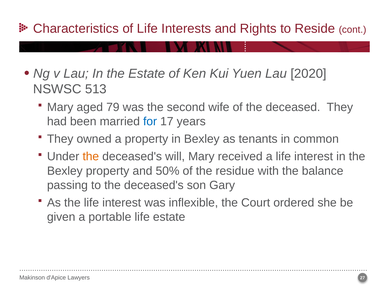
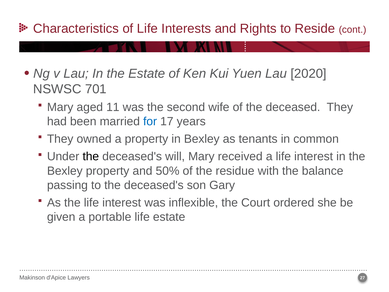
513: 513 -> 701
79: 79 -> 11
the at (91, 156) colour: orange -> black
